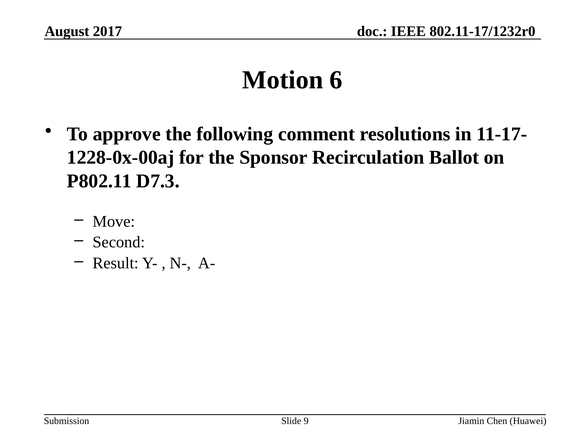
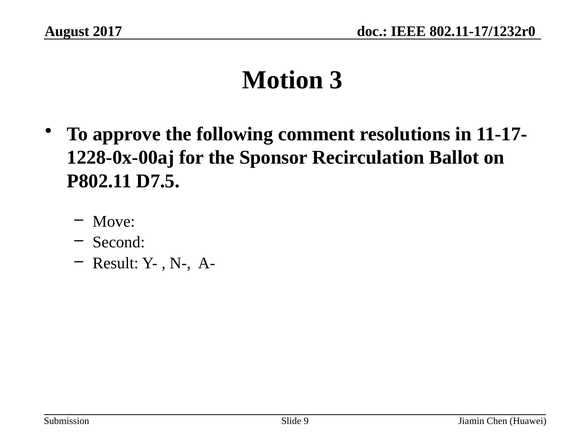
6: 6 -> 3
D7.3: D7.3 -> D7.5
